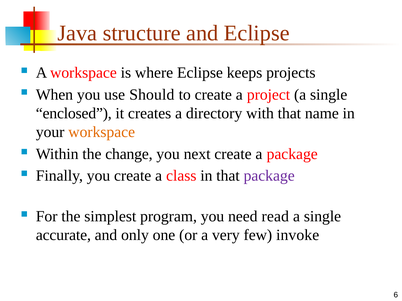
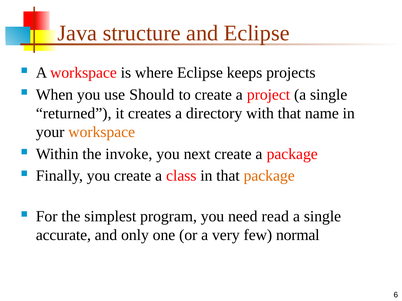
enclosed: enclosed -> returned
change: change -> invoke
package at (269, 176) colour: purple -> orange
invoke: invoke -> normal
